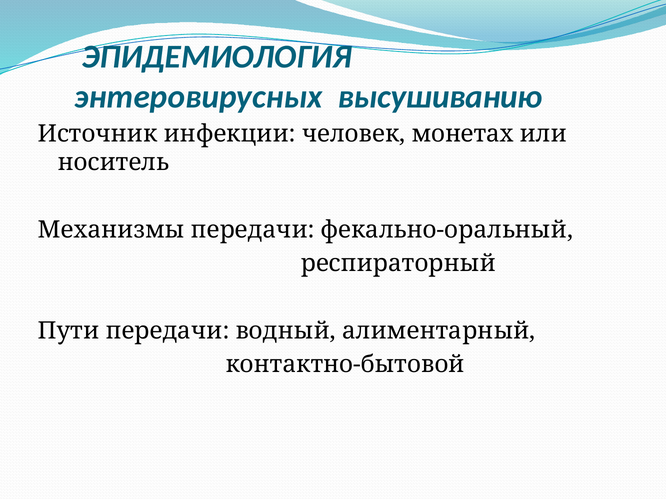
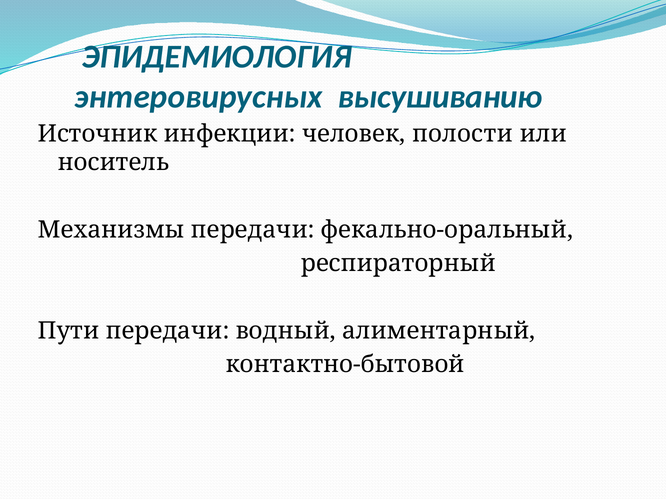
монетах: монетах -> полости
